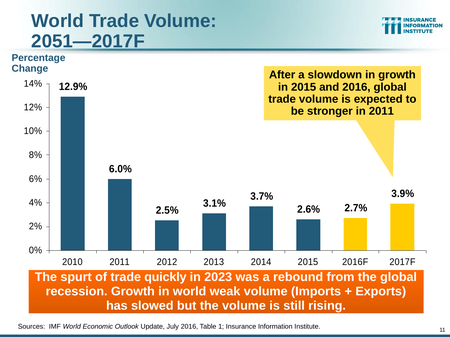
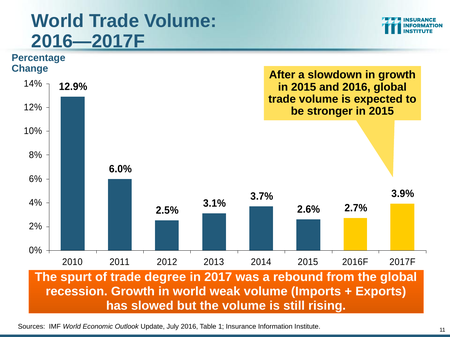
2051—2017F: 2051—2017F -> 2016—2017F
stronger in 2011: 2011 -> 2015
quickly: quickly -> degree
2023: 2023 -> 2017
